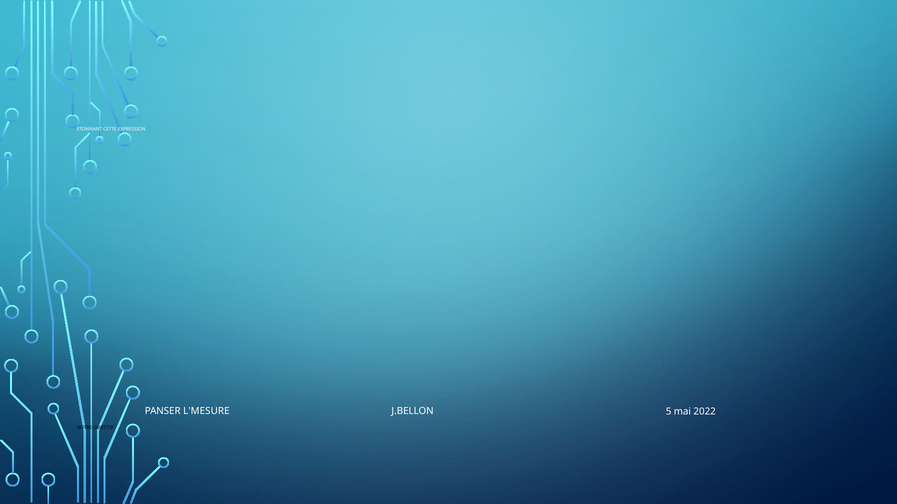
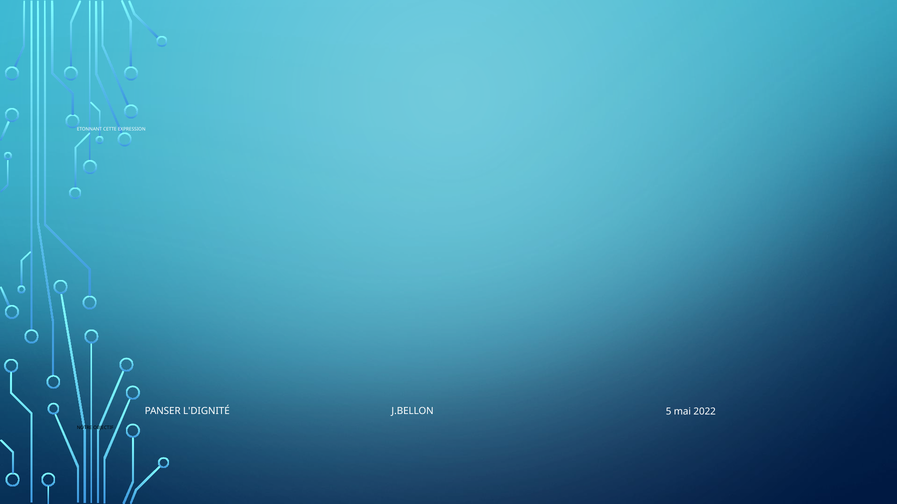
L'MESURE: L'MESURE -> L'DIGNITÉ
